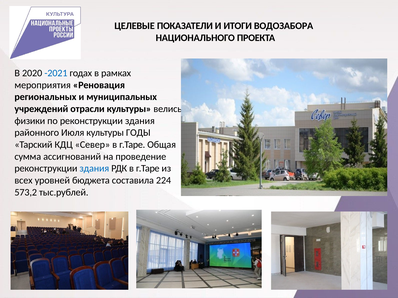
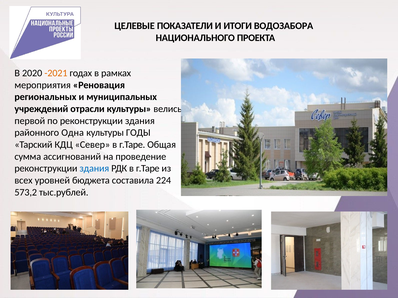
-2021 colour: blue -> orange
физики: физики -> первой
Июля: Июля -> Одна
